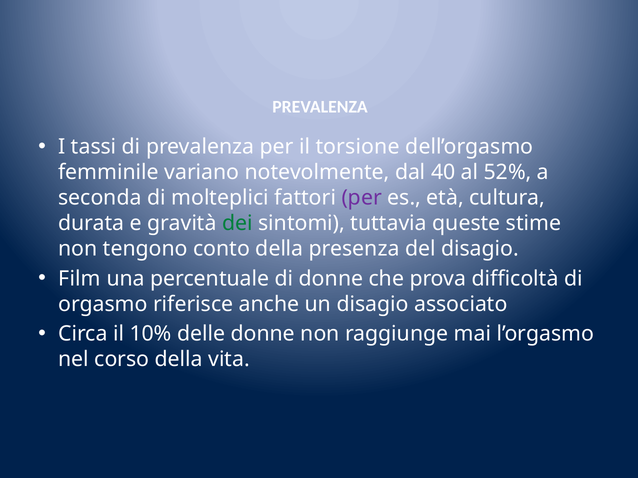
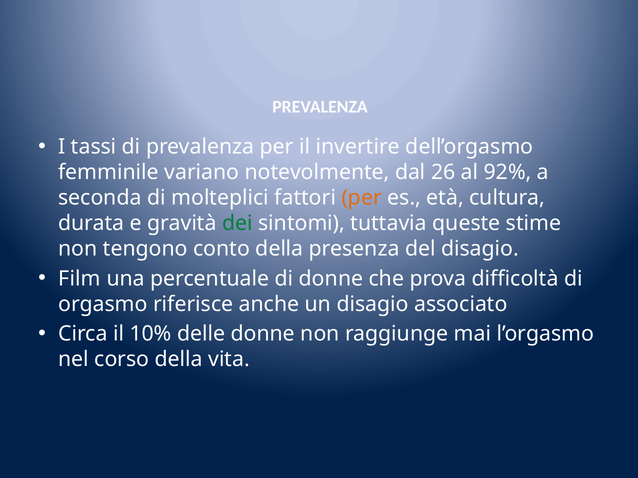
torsione: torsione -> invertire
40: 40 -> 26
52%: 52% -> 92%
per at (362, 198) colour: purple -> orange
